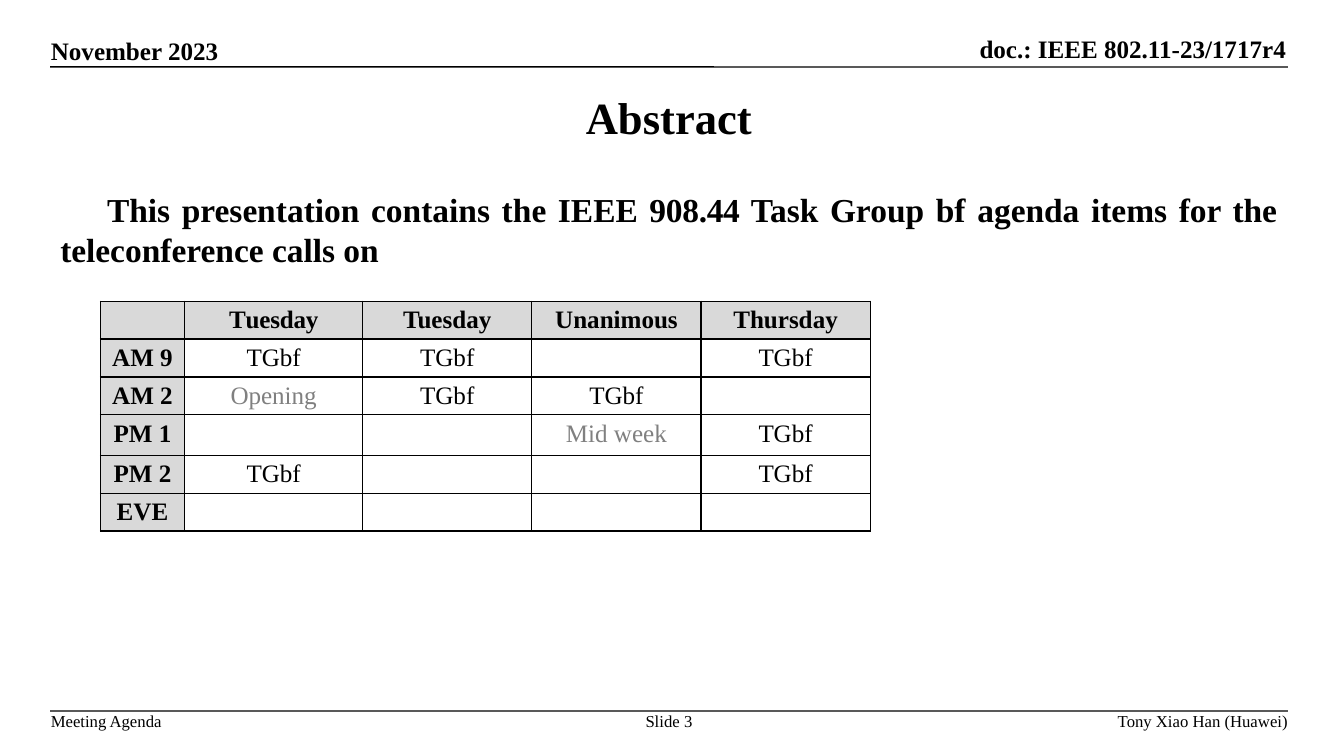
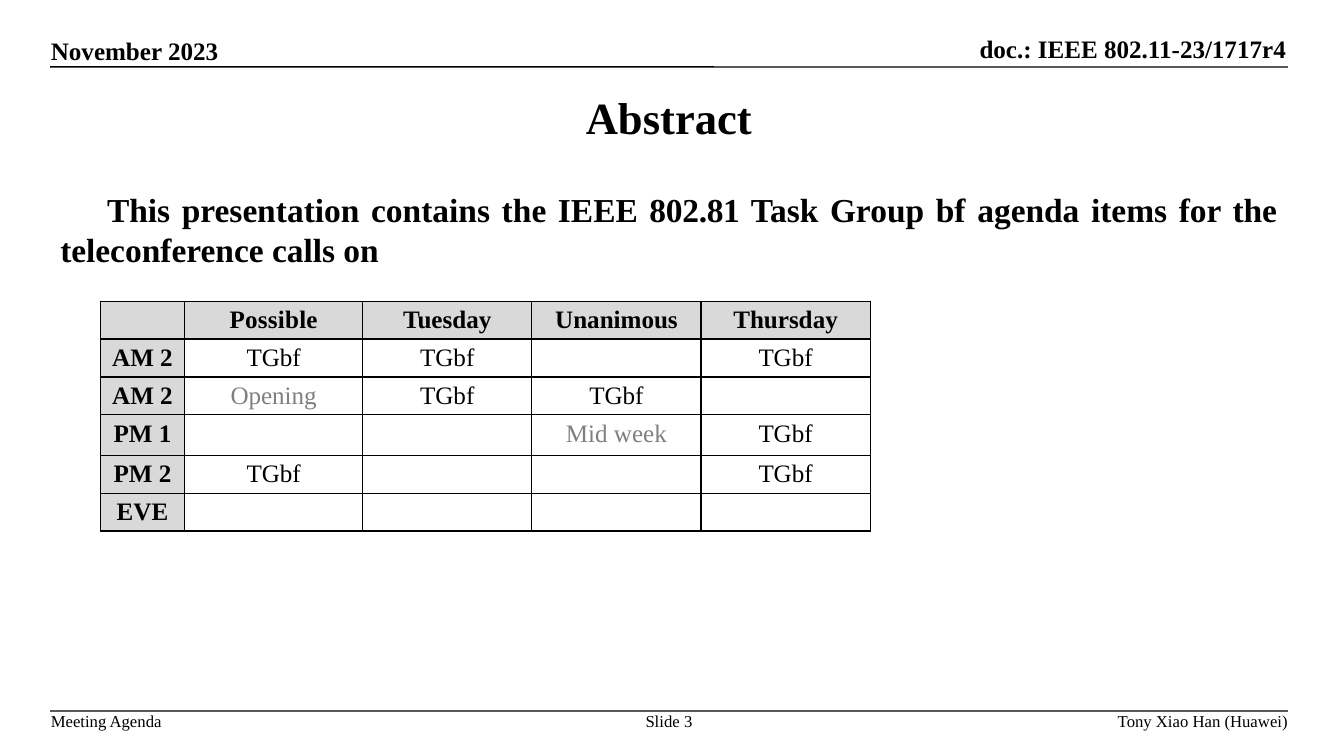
908.44: 908.44 -> 802.81
Tuesday at (274, 320): Tuesday -> Possible
9 at (167, 358): 9 -> 2
